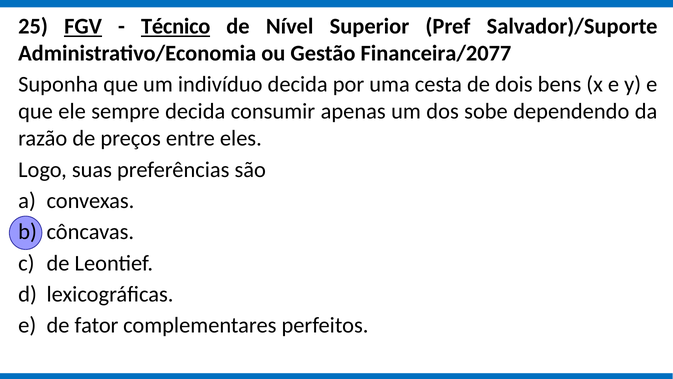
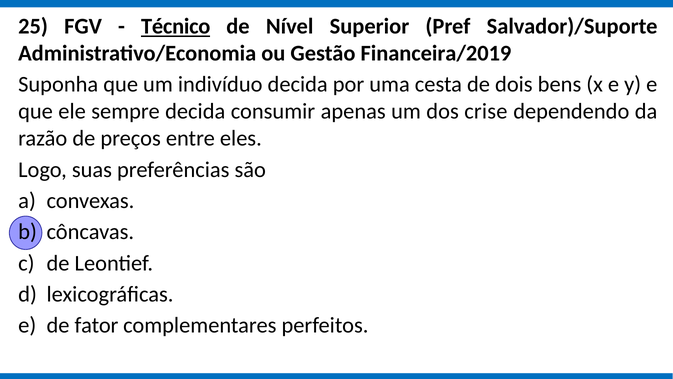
FGV underline: present -> none
Financeira/2077: Financeira/2077 -> Financeira/2019
sobe: sobe -> crise
